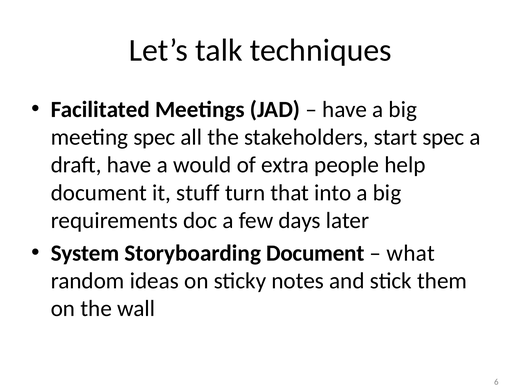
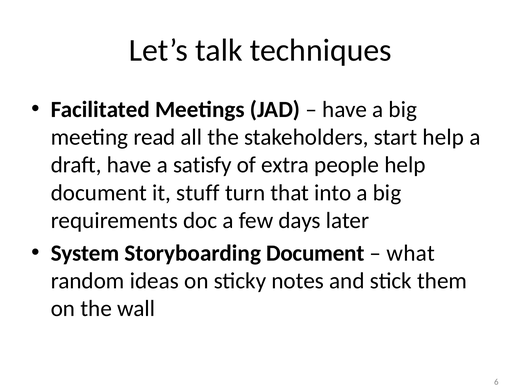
meeting spec: spec -> read
start spec: spec -> help
would: would -> satisfy
